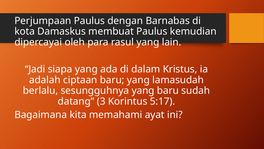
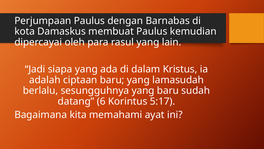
3: 3 -> 6
